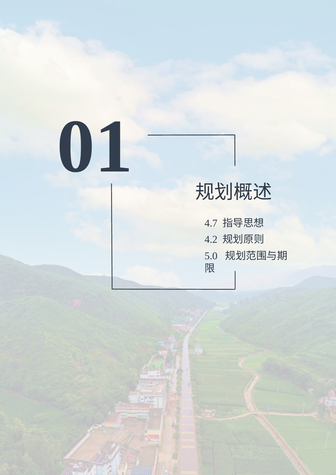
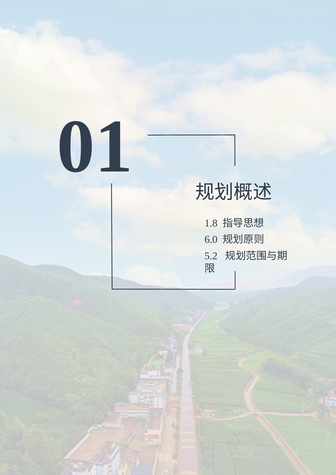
4.7: 4.7 -> 1.8
4.2: 4.2 -> 6.0
5.0: 5.0 -> 5.2
